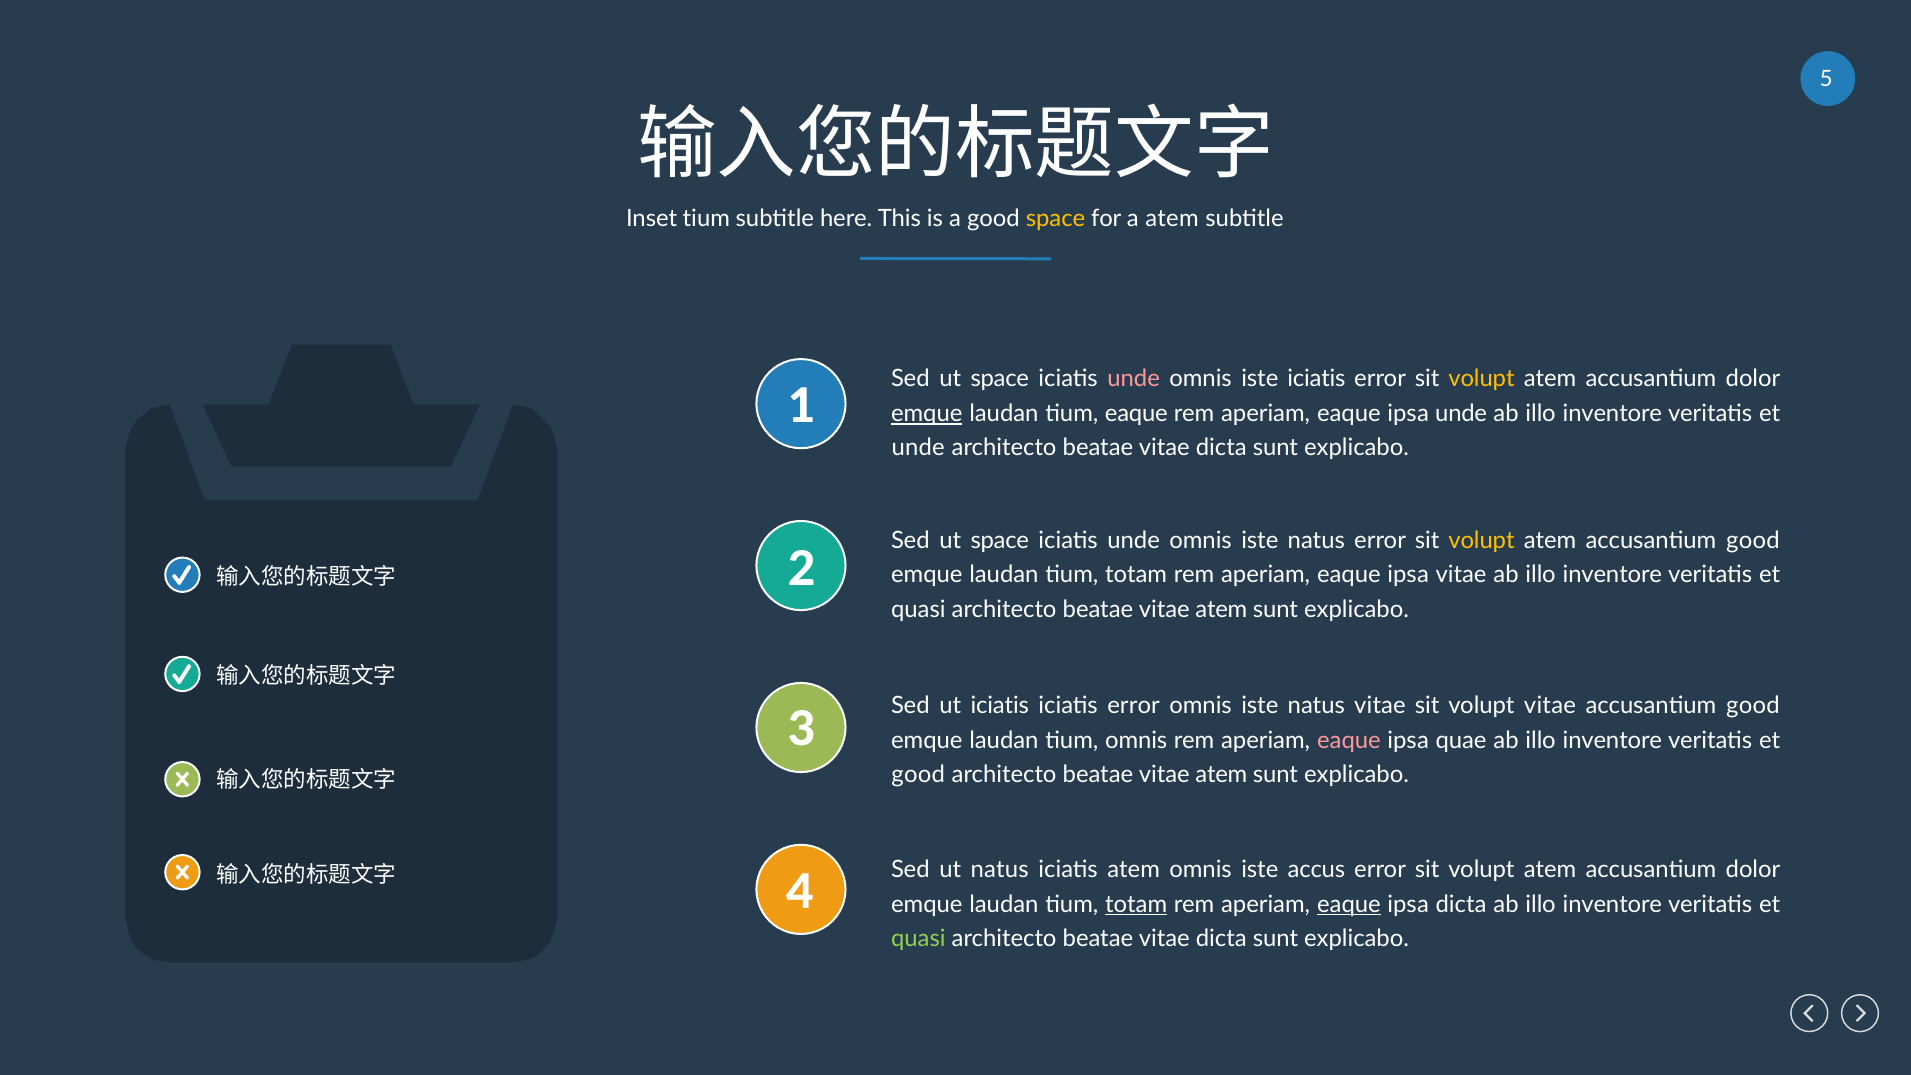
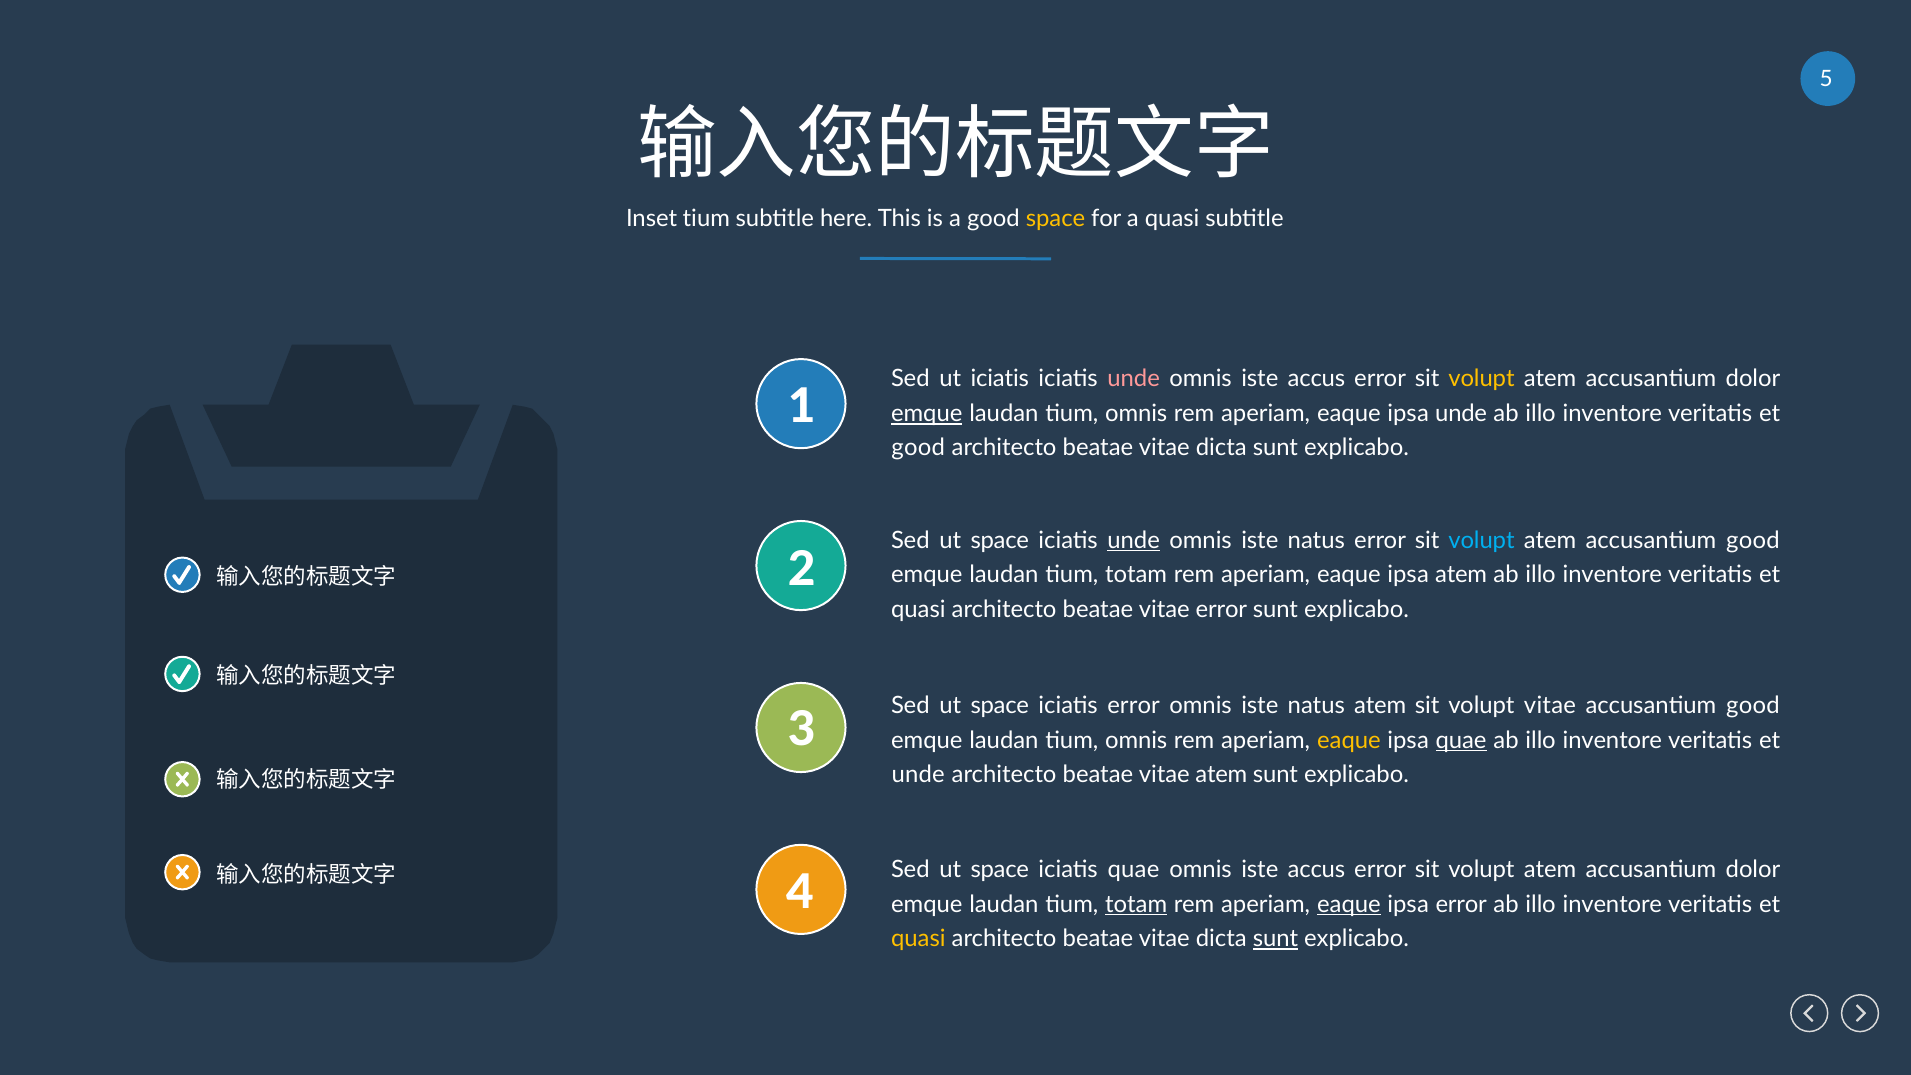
a atem: atem -> quasi
space at (1000, 379): space -> iciatis
iciatis at (1316, 379): iciatis -> accus
eaque at (1136, 414): eaque -> omnis
unde at (918, 448): unde -> good
unde at (1134, 540) underline: none -> present
volupt at (1481, 540) colour: yellow -> light blue
ipsa vitae: vitae -> atem
atem at (1221, 609): atem -> error
iciatis at (1000, 706): iciatis -> space
natus vitae: vitae -> atem
eaque at (1349, 740) colour: pink -> yellow
quae at (1461, 740) underline: none -> present
good at (918, 775): good -> unde
natus at (1000, 870): natus -> space
iciatis atem: atem -> quae
ipsa dicta: dicta -> error
quasi at (918, 939) colour: light green -> yellow
sunt at (1275, 939) underline: none -> present
